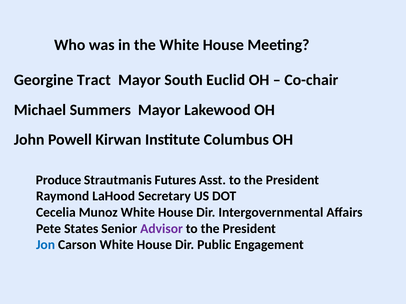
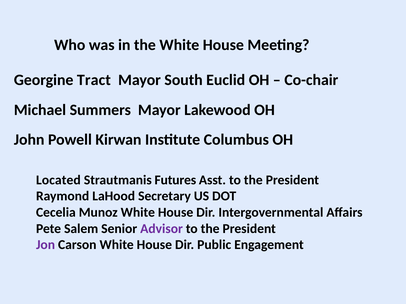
Produce: Produce -> Located
States: States -> Salem
Jon colour: blue -> purple
